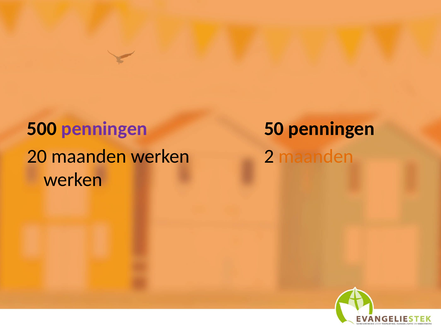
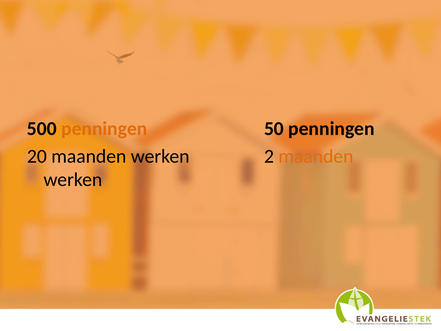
penningen at (104, 129) colour: purple -> orange
